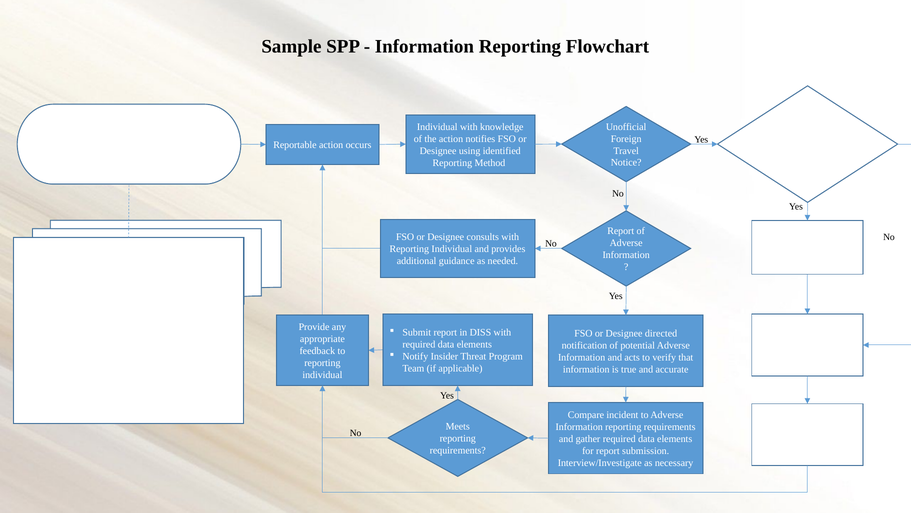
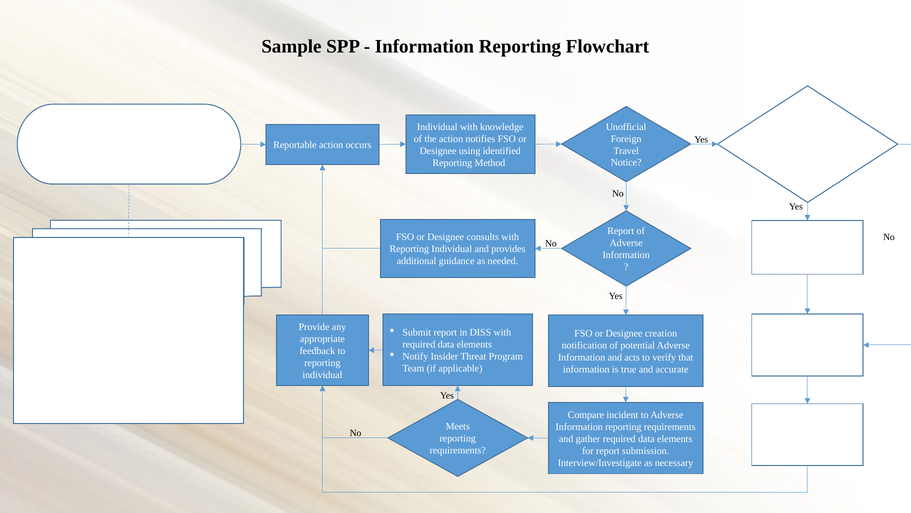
directed: directed -> creation
